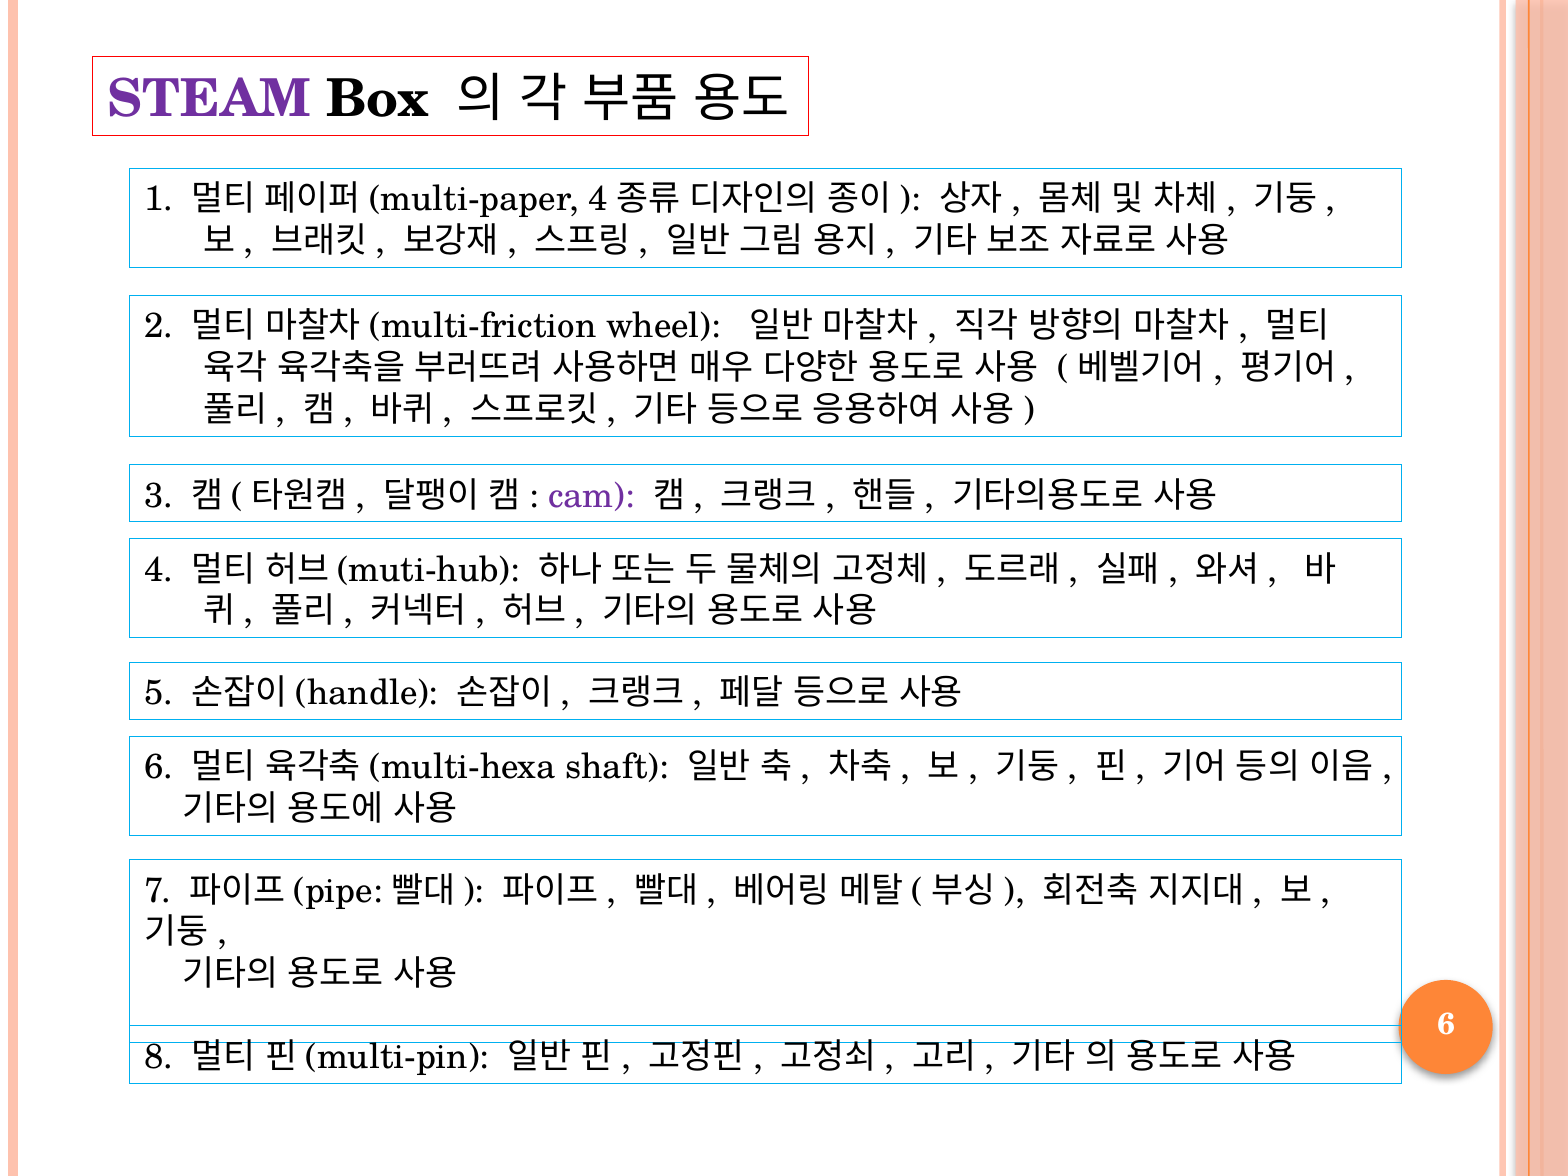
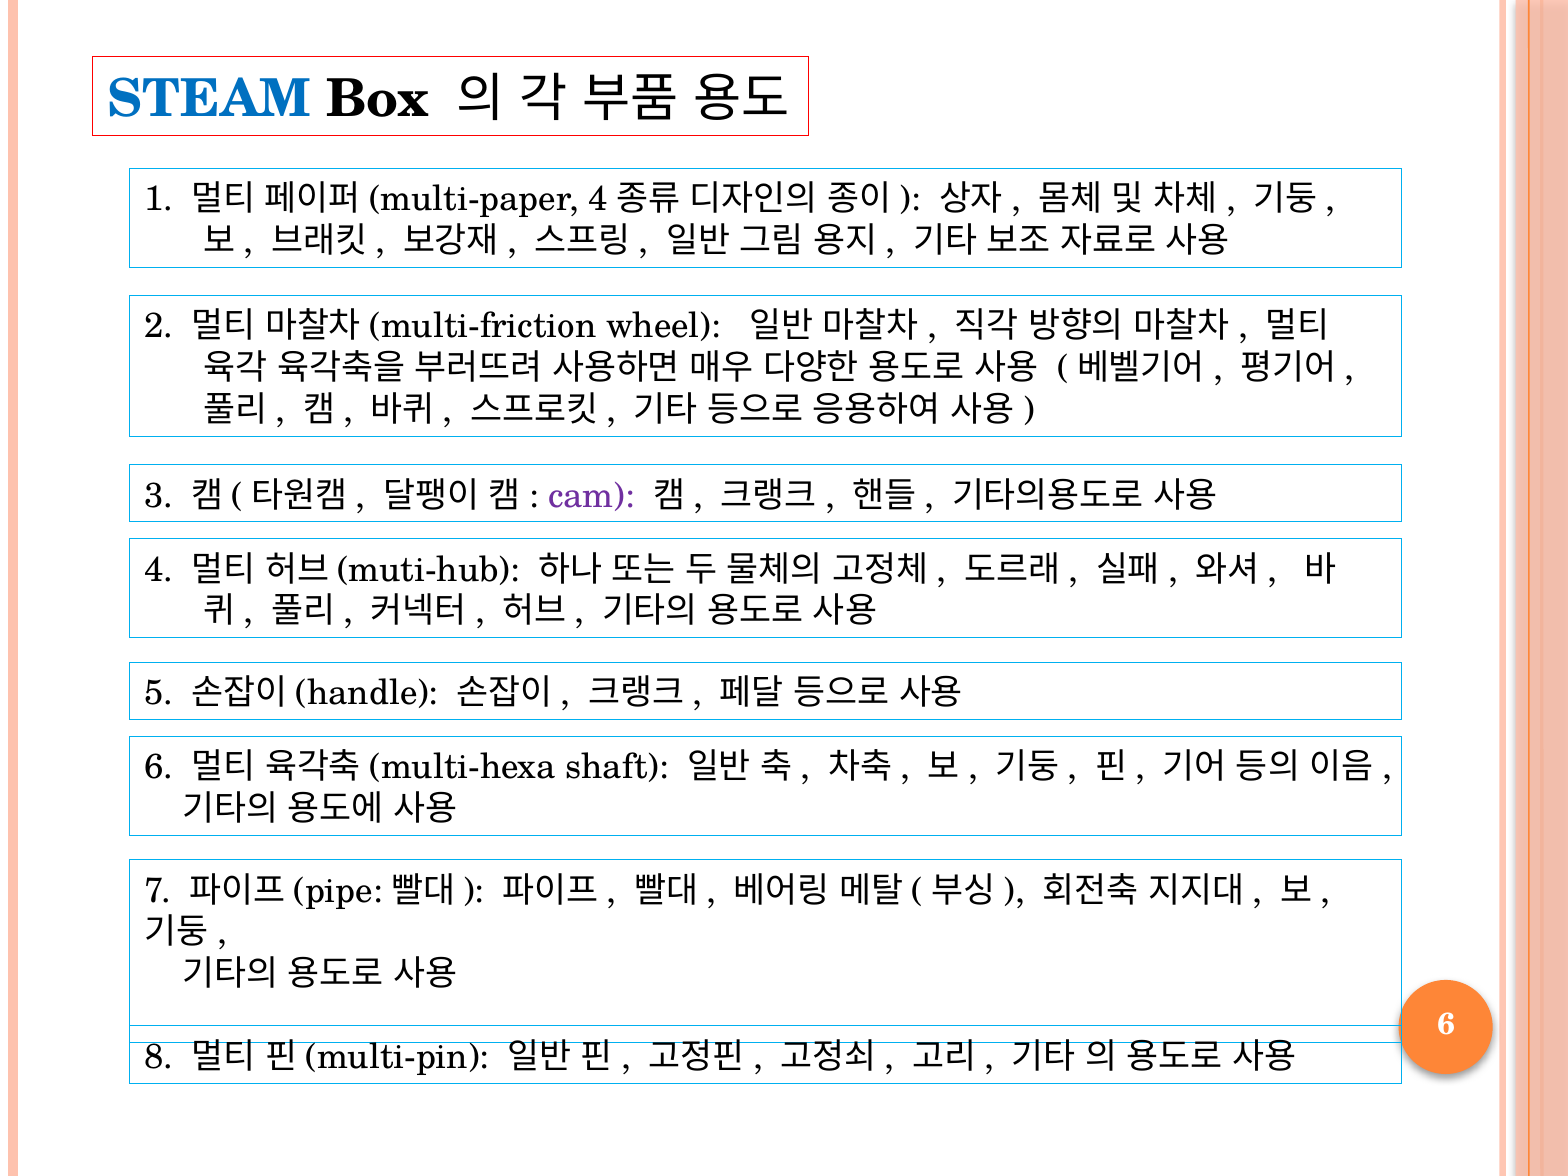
STEAM colour: purple -> blue
